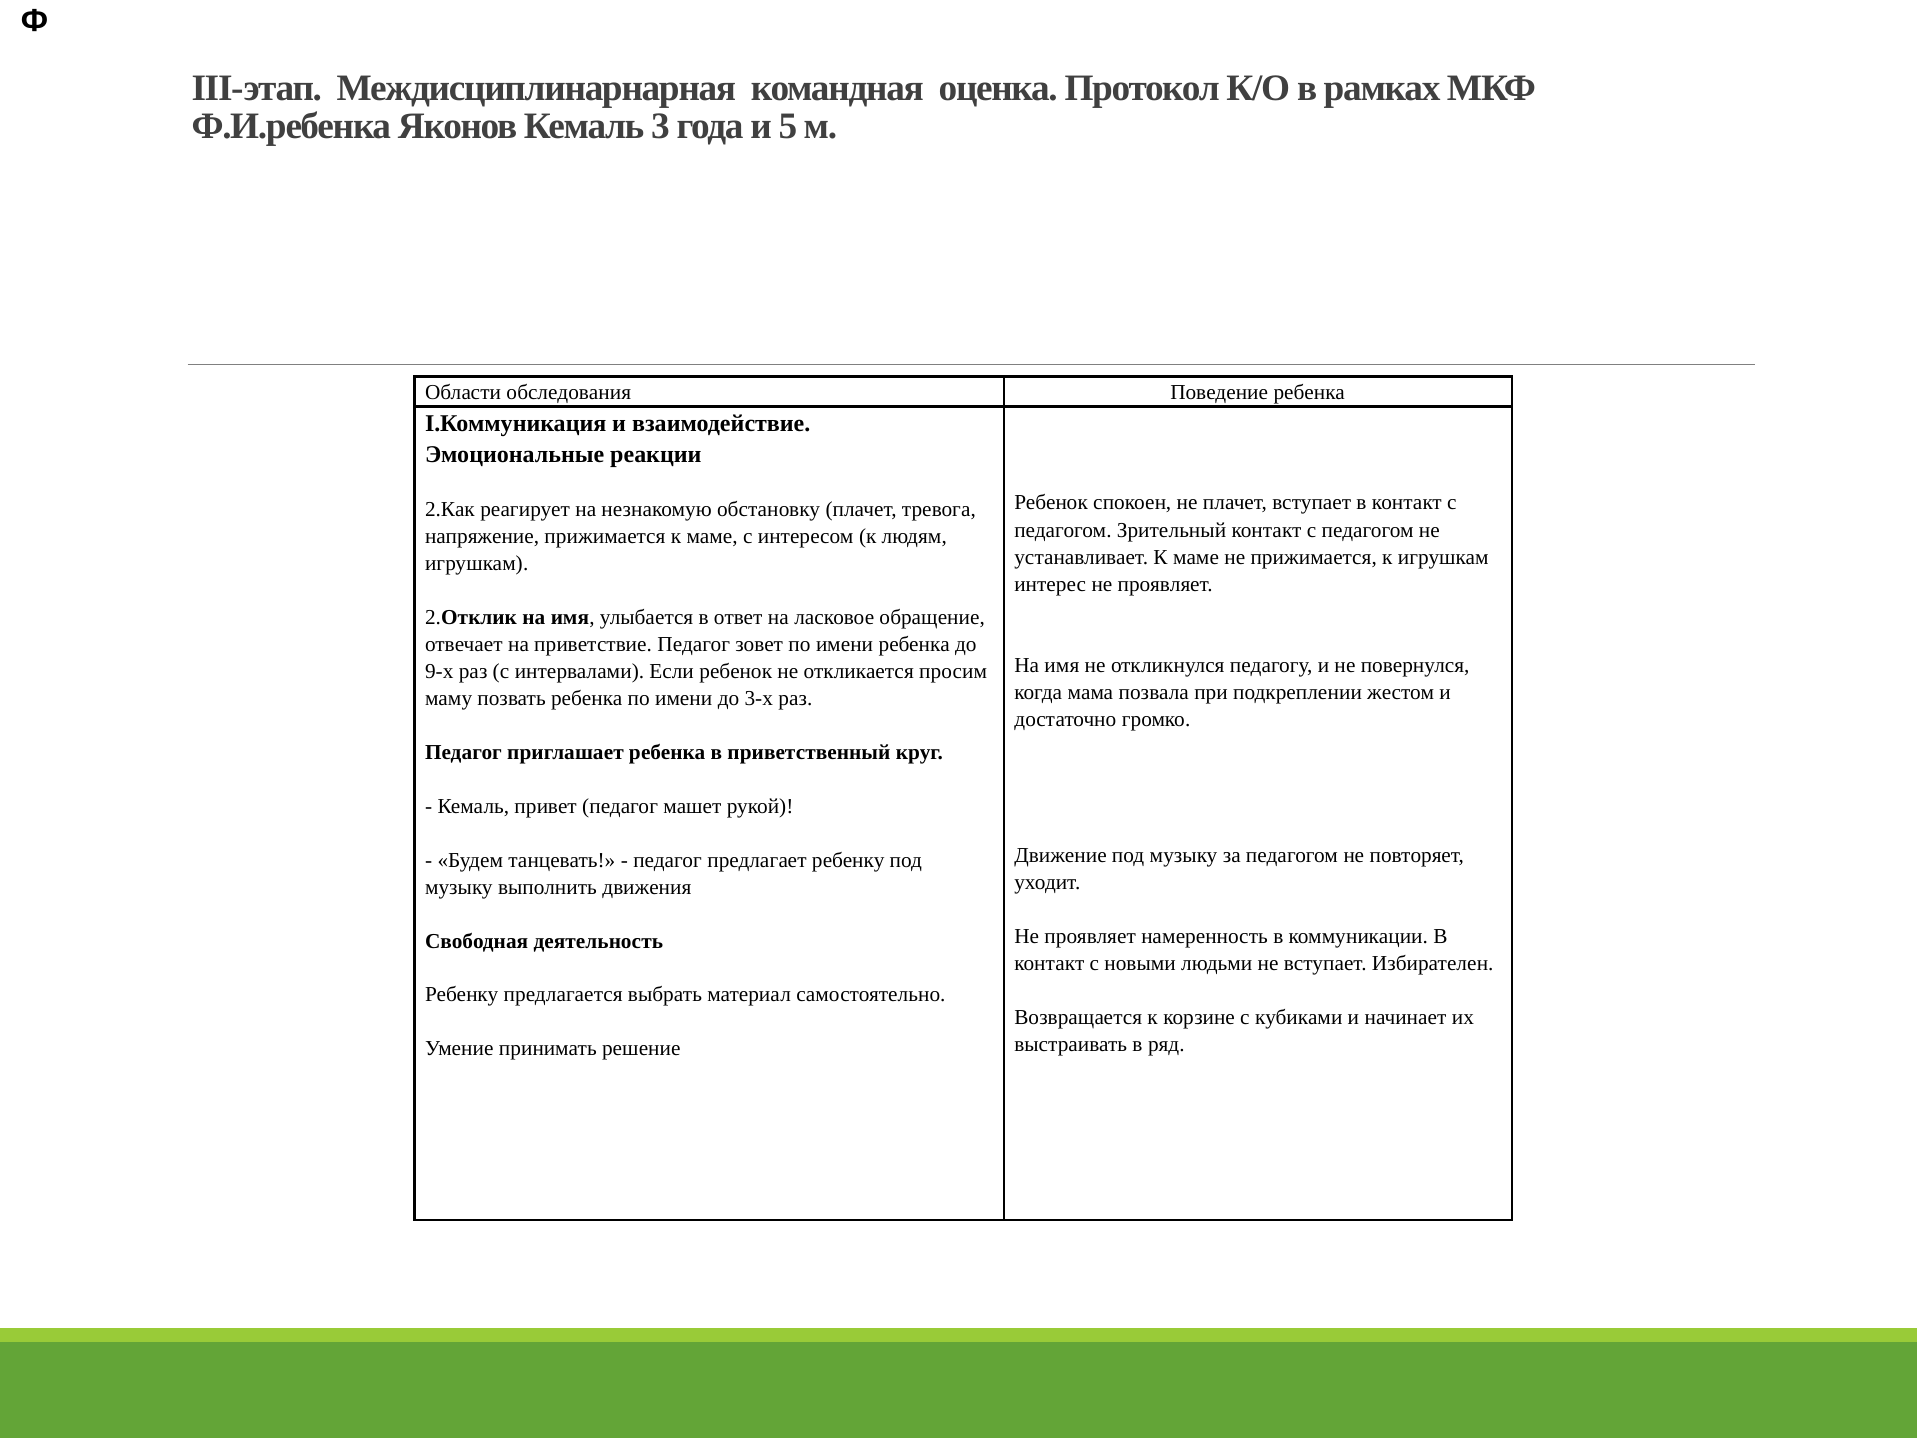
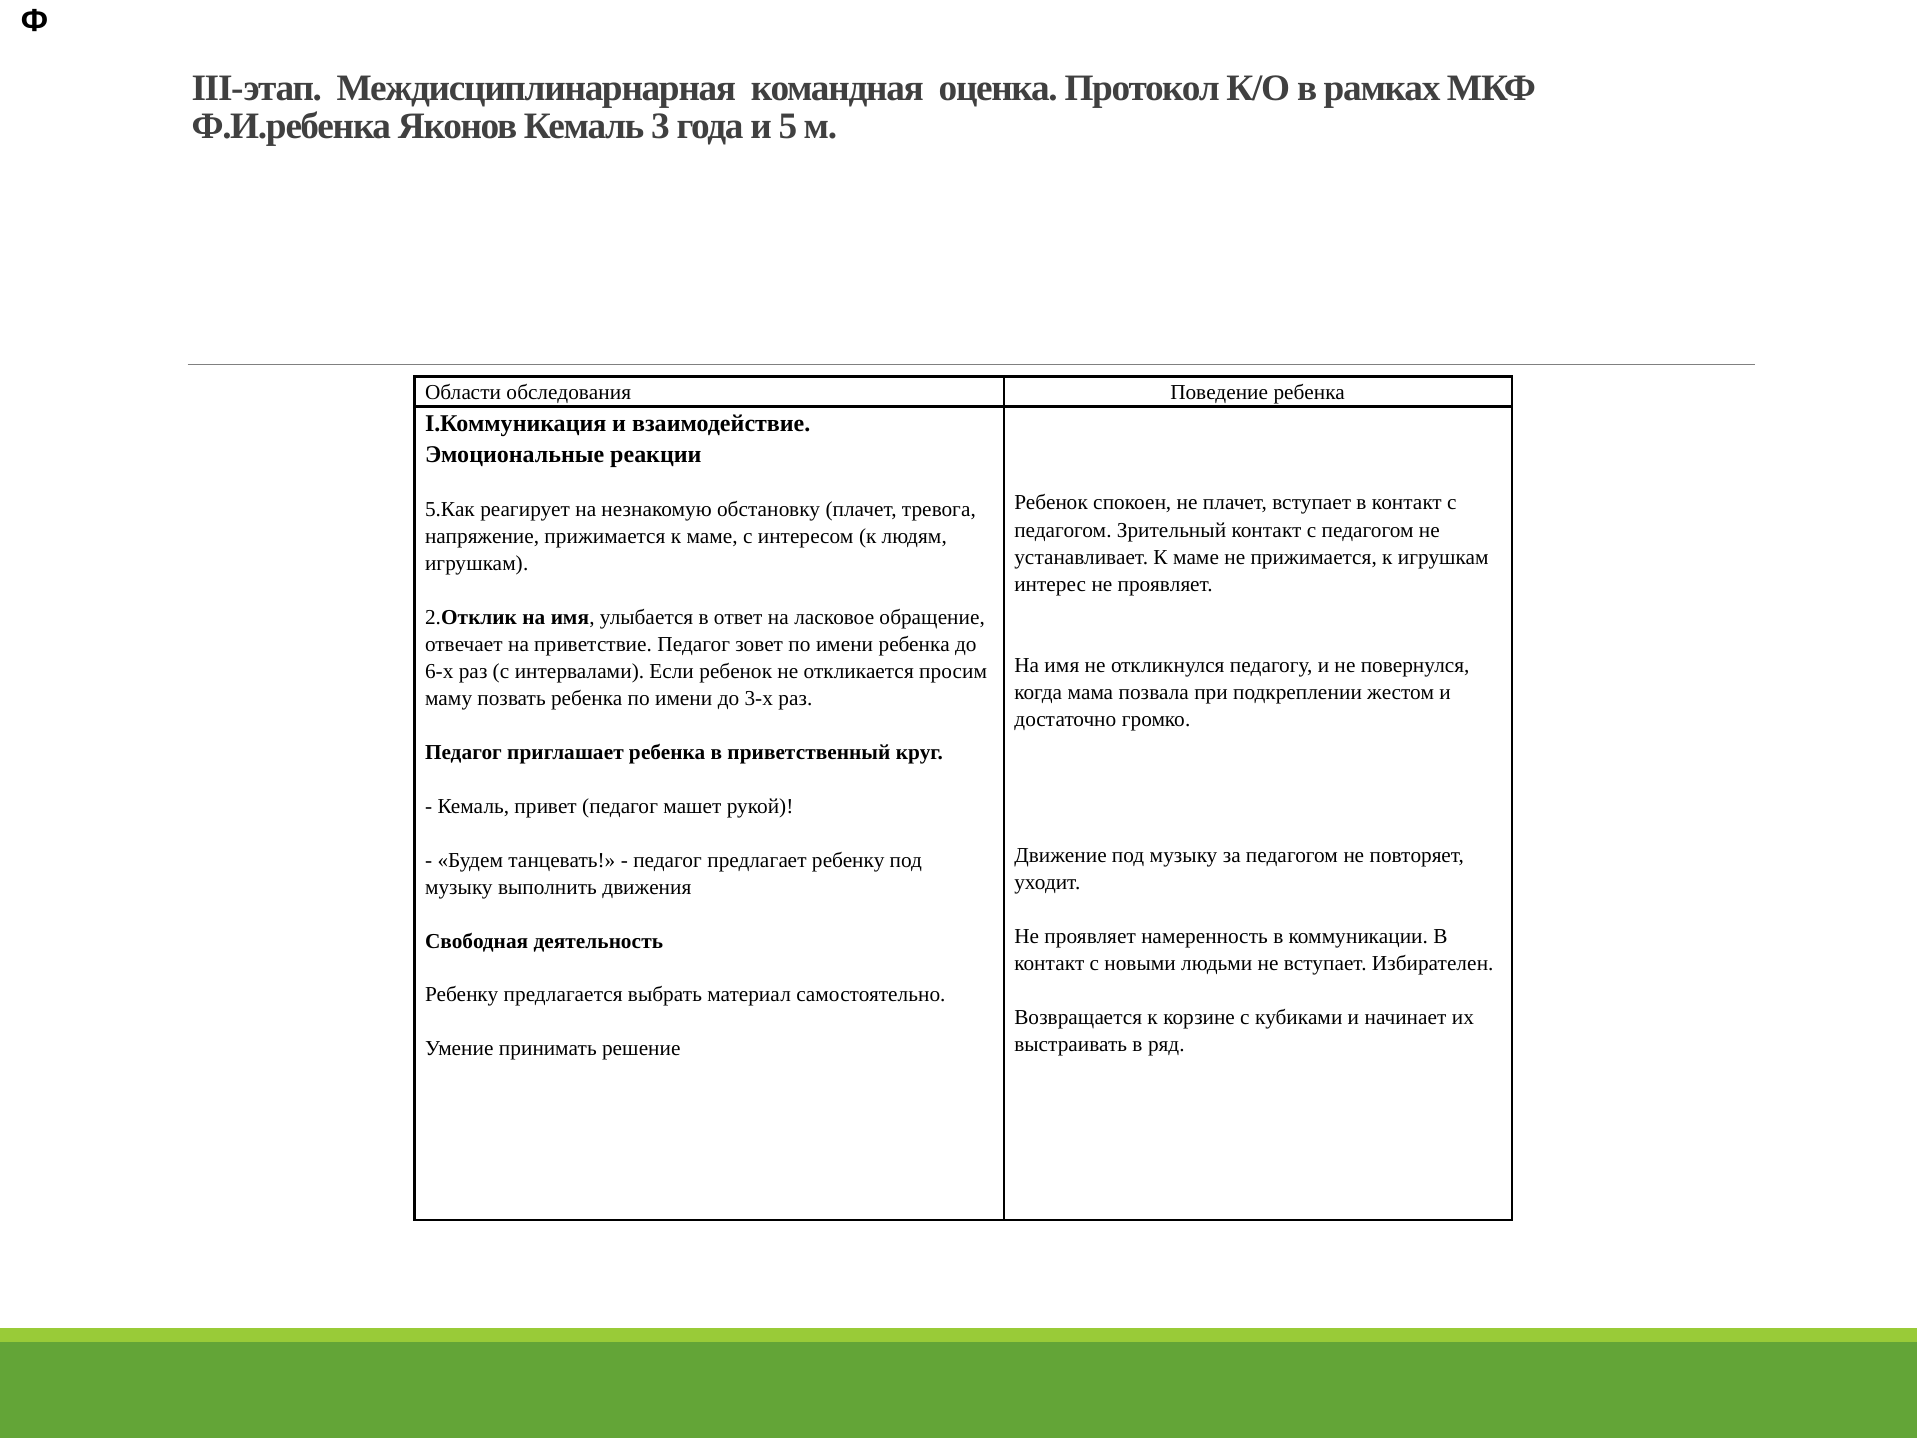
2.Как: 2.Как -> 5.Как
9-х: 9-х -> 6-х
